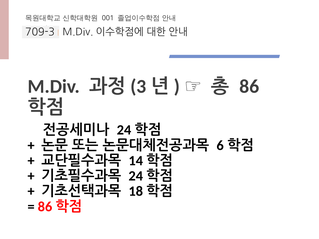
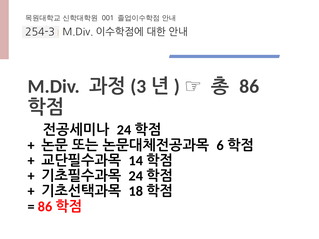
709-3: 709-3 -> 254-3
